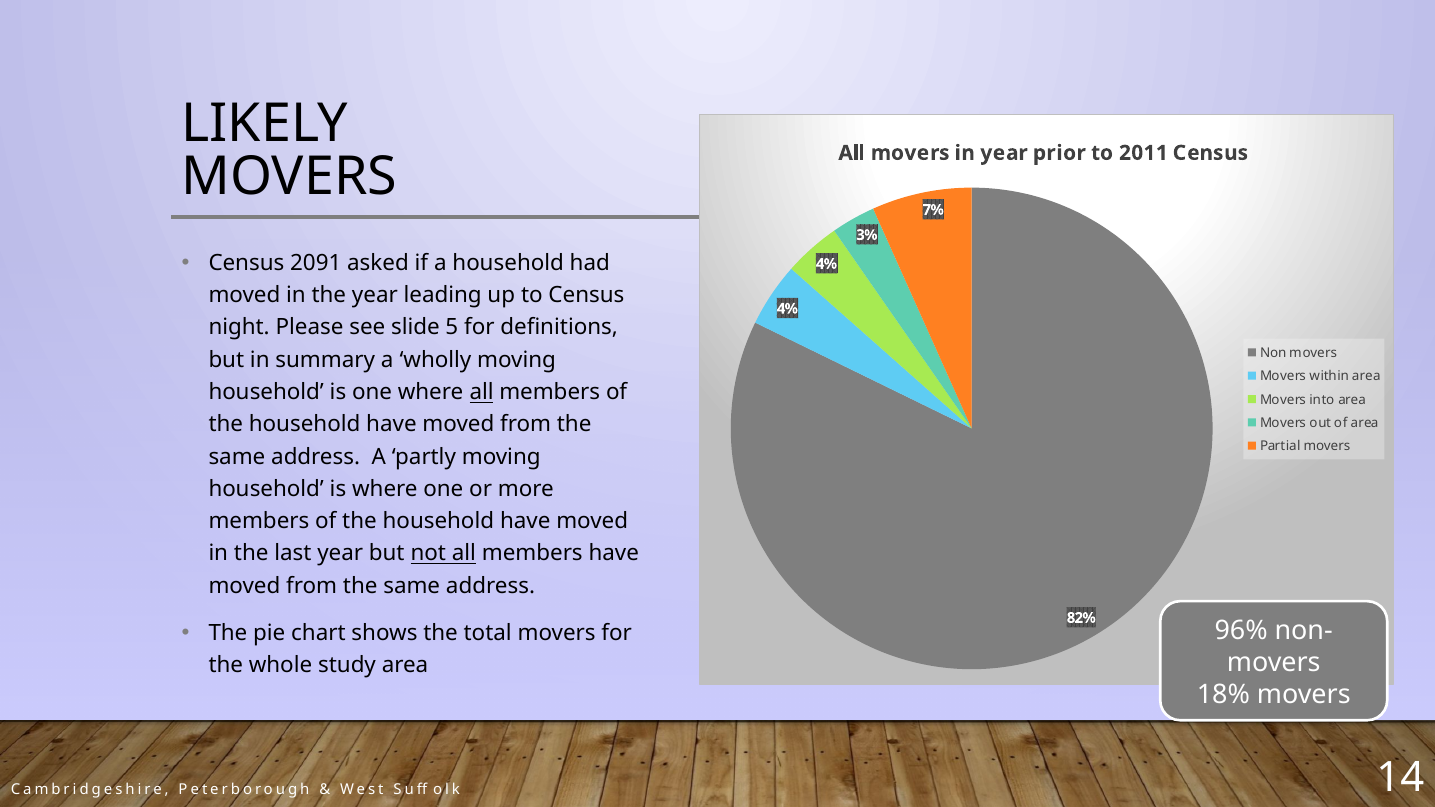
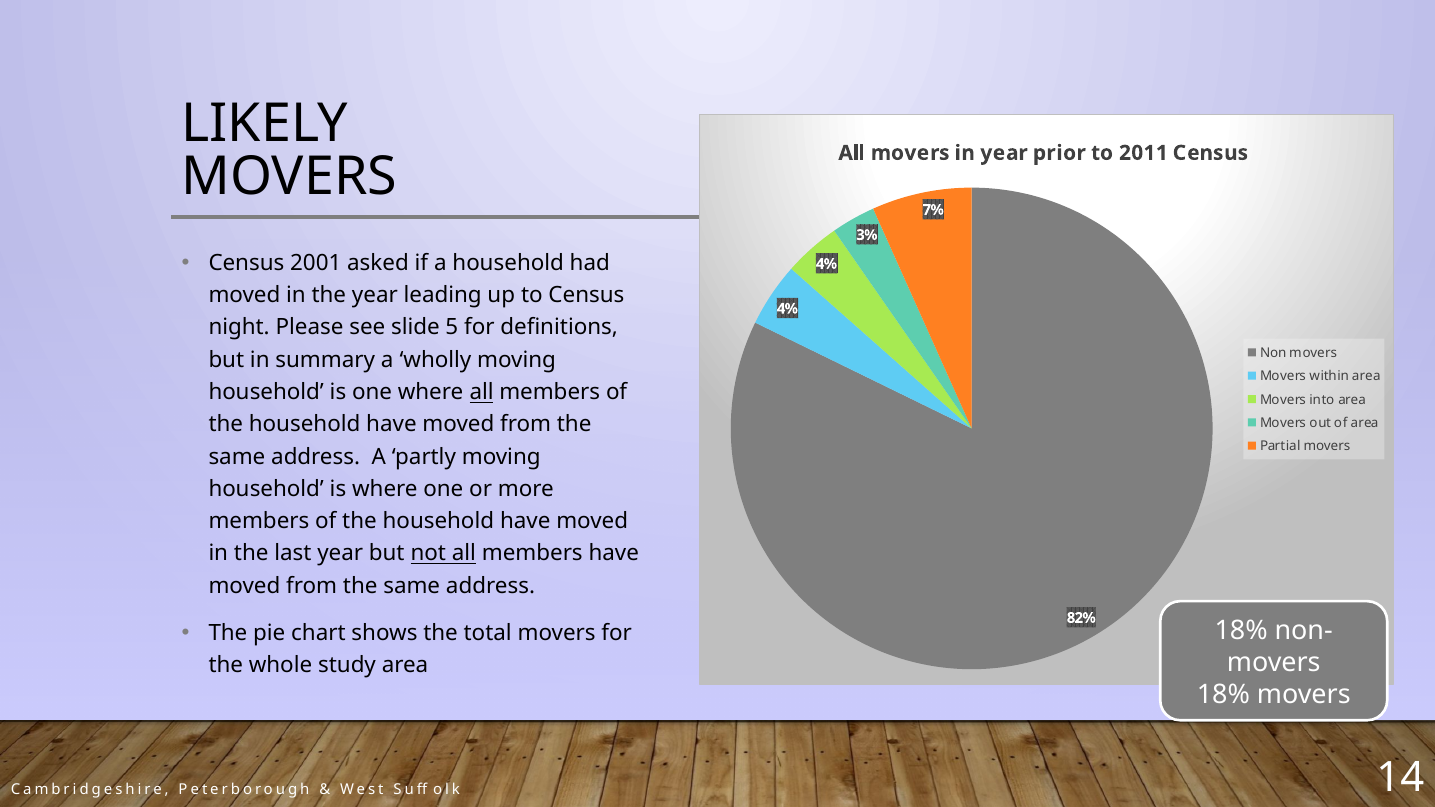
2091: 2091 -> 2001
96% at (1241, 630): 96% -> 18%
